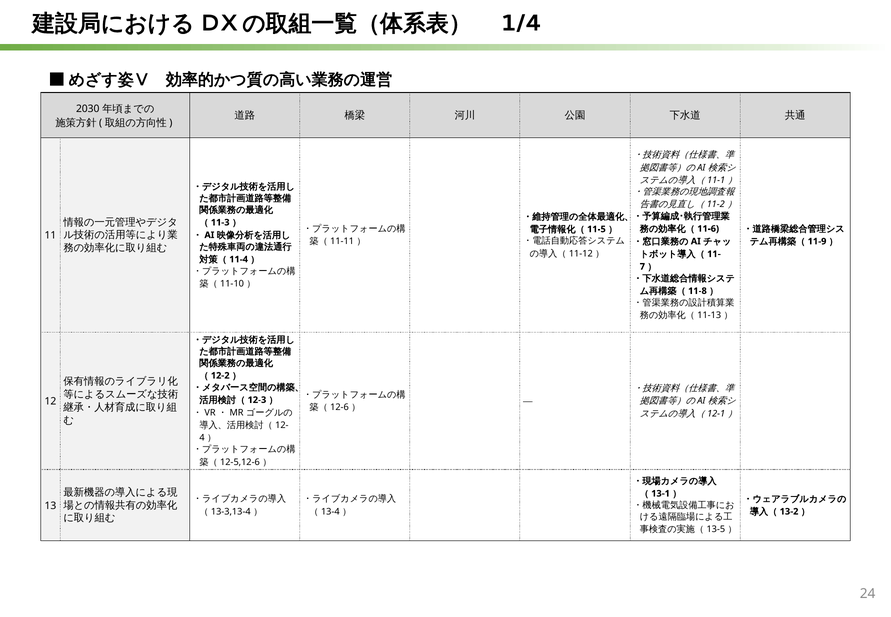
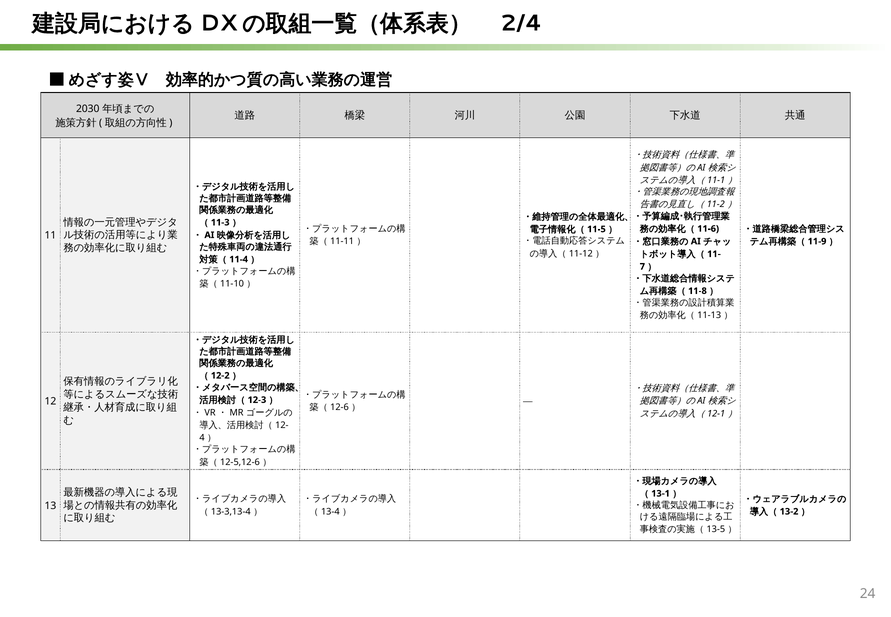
1/4: 1/4 -> 2/4
